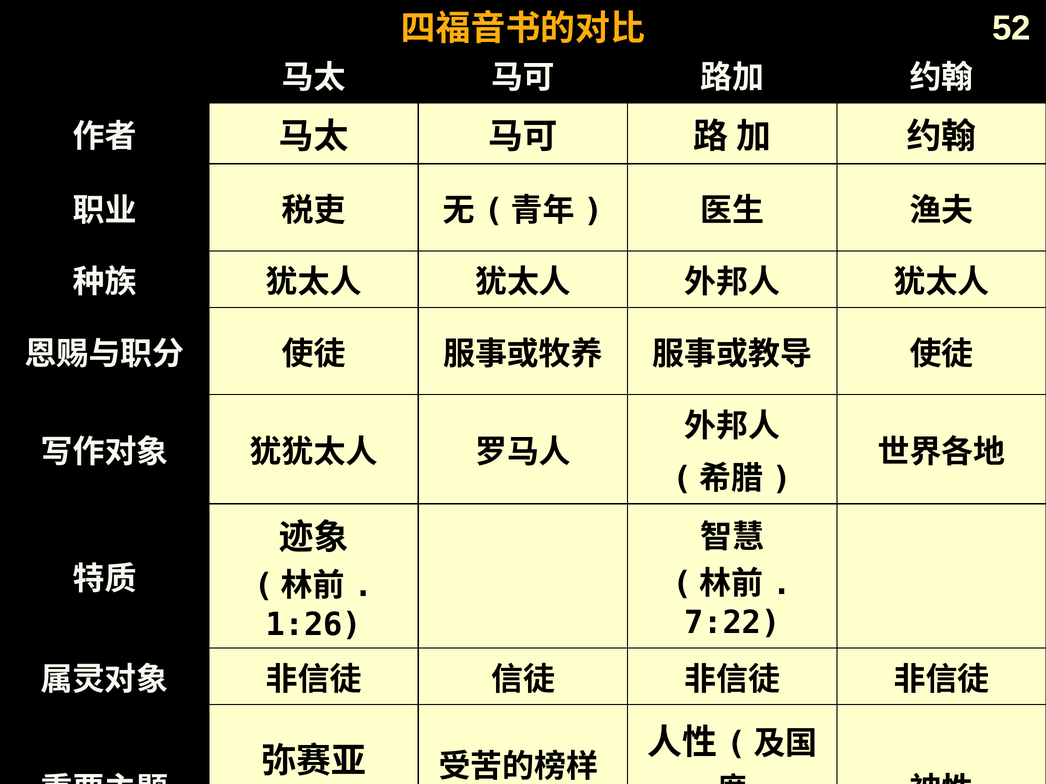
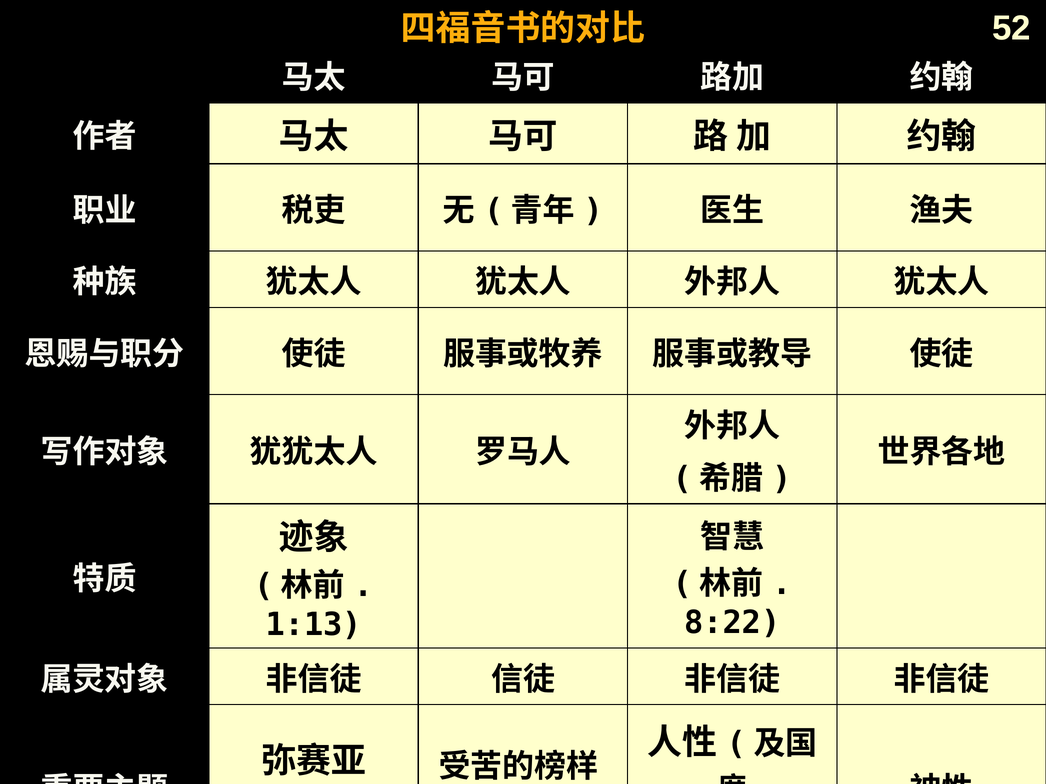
7:22: 7:22 -> 8:22
1:26: 1:26 -> 1:13
